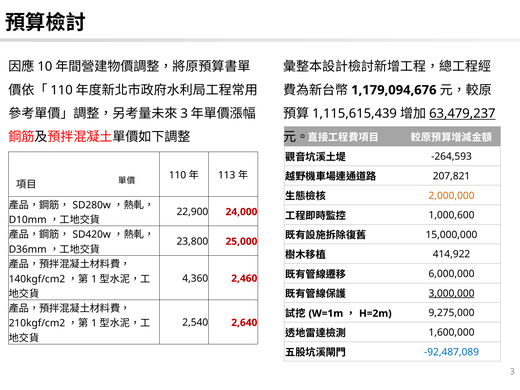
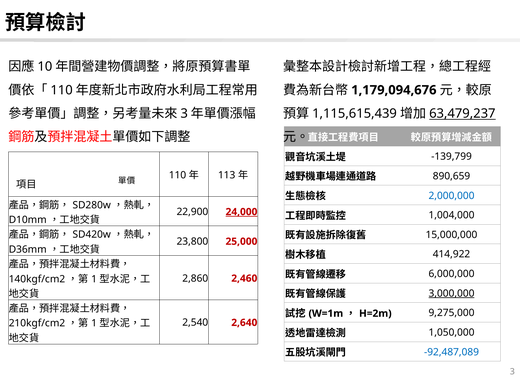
-264,593: -264,593 -> -139,799
207,821: 207,821 -> 890,659
2,000,000 colour: orange -> blue
24,000 underline: none -> present
1,000,600: 1,000,600 -> 1,004,000
4,360: 4,360 -> 2,860
1,600,000: 1,600,000 -> 1,050,000
